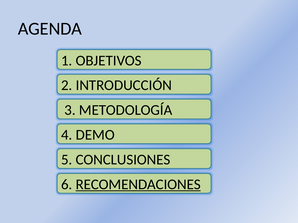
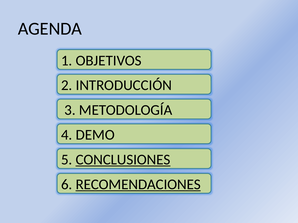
CONCLUSIONES underline: none -> present
